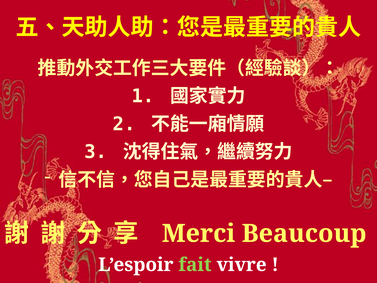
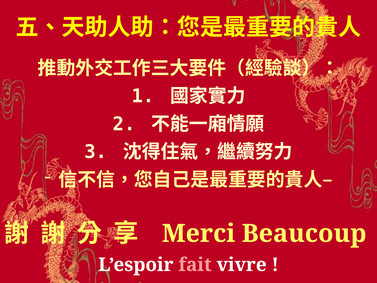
fait colour: light green -> pink
